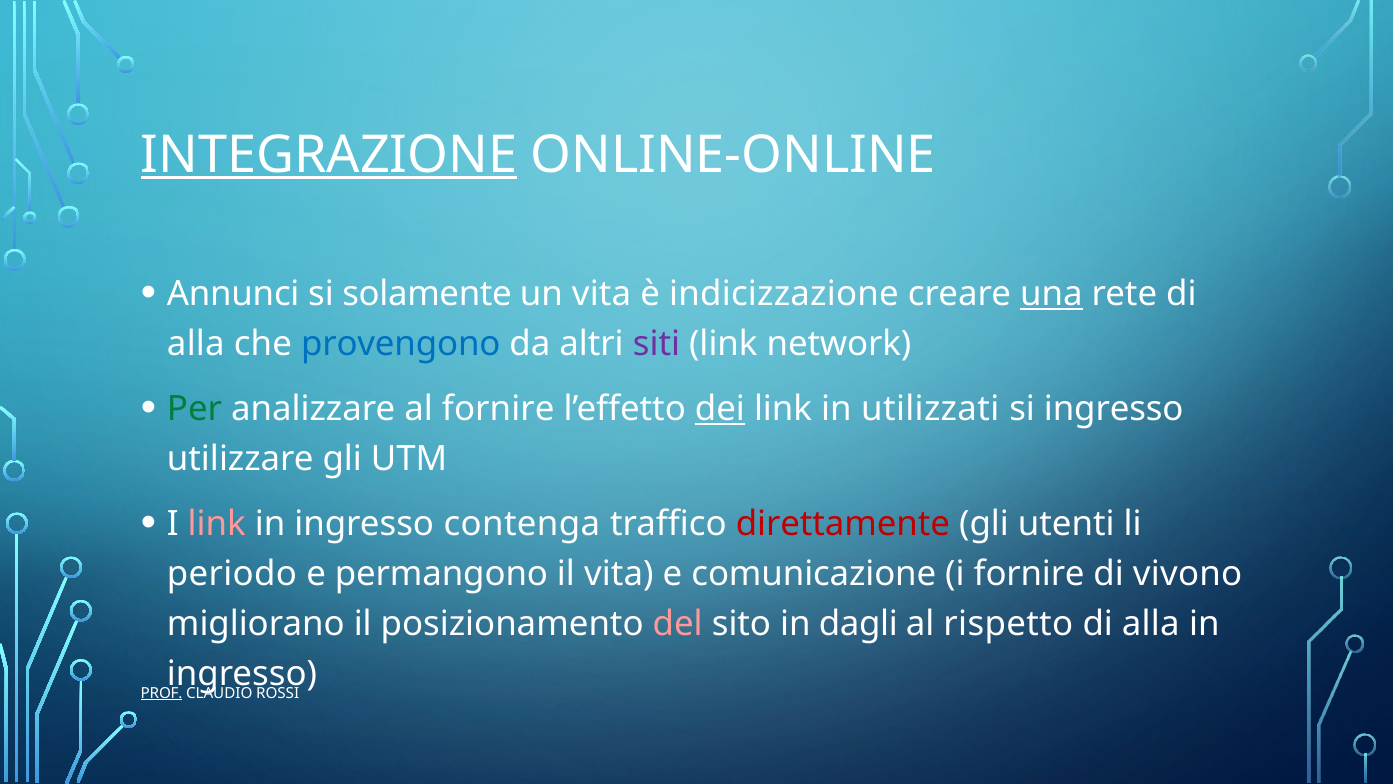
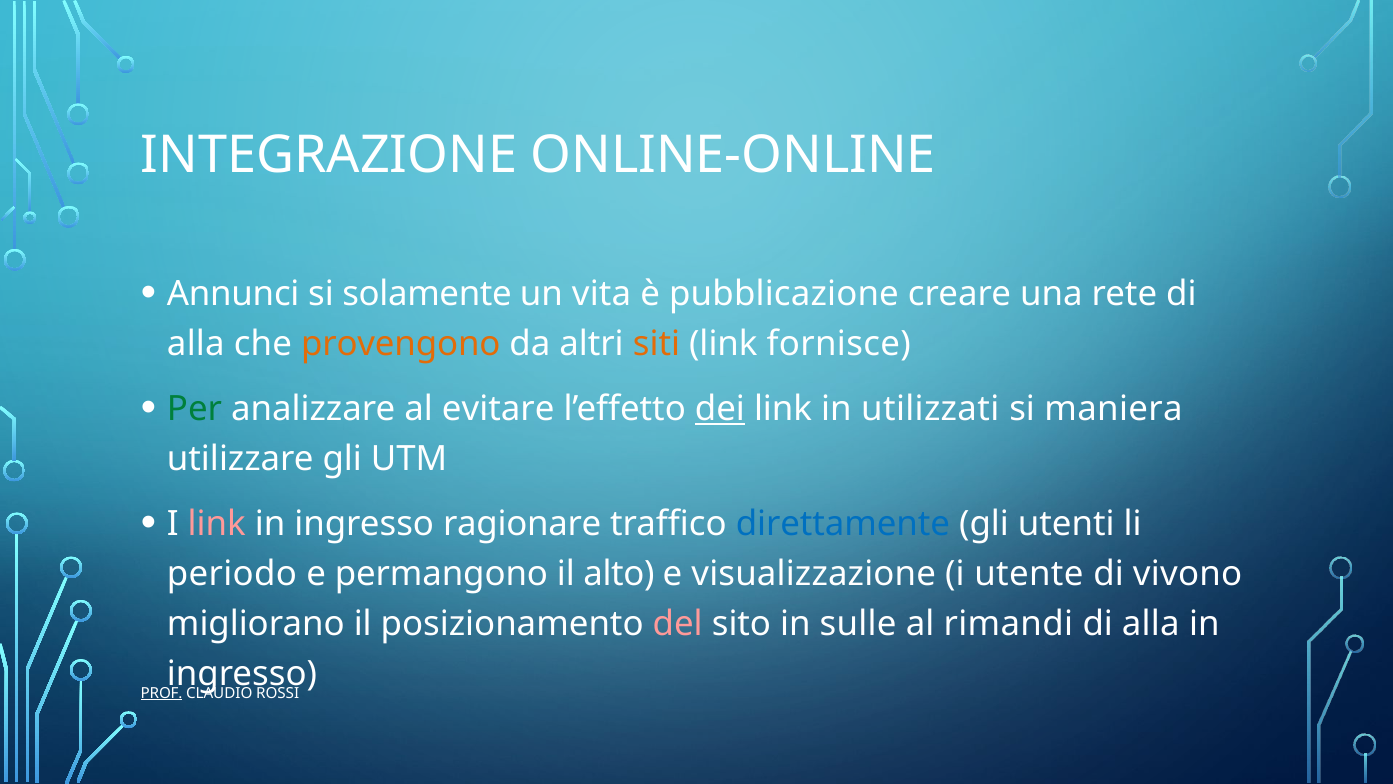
INTEGRAZIONE underline: present -> none
indicizzazione: indicizzazione -> pubblicazione
una underline: present -> none
provengono colour: blue -> orange
siti colour: purple -> orange
network: network -> fornisce
al fornire: fornire -> evitare
si ingresso: ingresso -> maniera
contenga: contenga -> ragionare
direttamente colour: red -> blue
il vita: vita -> alto
comunicazione: comunicazione -> visualizzazione
i fornire: fornire -> utente
dagli: dagli -> sulle
rispetto: rispetto -> rimandi
